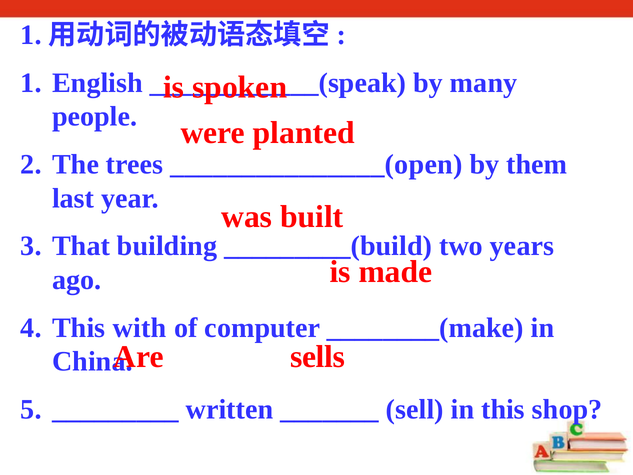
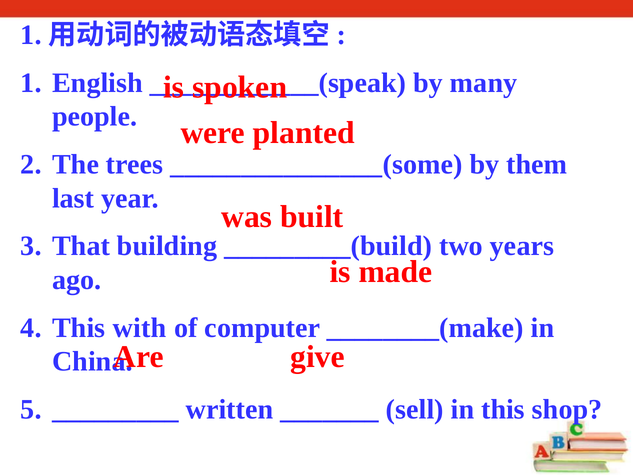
_______________(open: _______________(open -> _______________(some
sells: sells -> give
